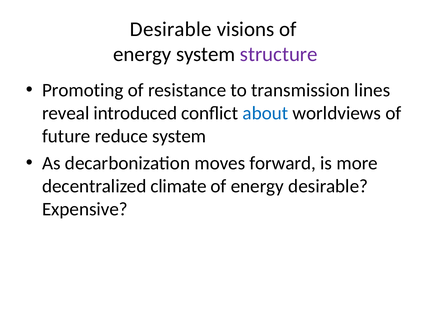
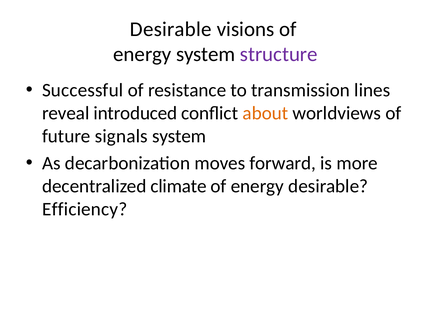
Promoting: Promoting -> Successful
about colour: blue -> orange
reduce: reduce -> signals
Expensive: Expensive -> Efficiency
